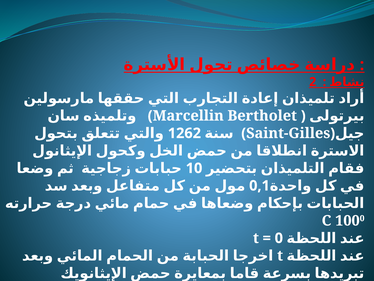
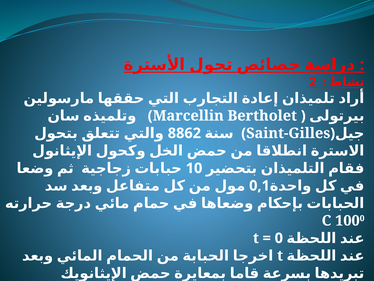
1262: 1262 -> 8862
